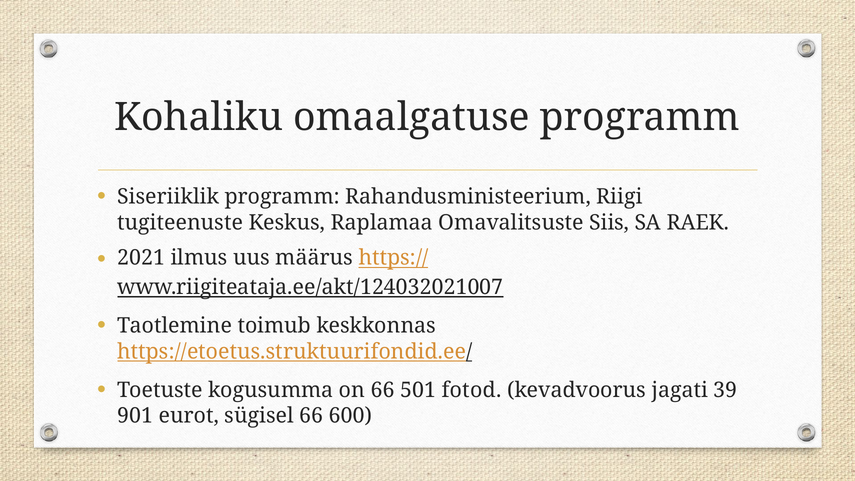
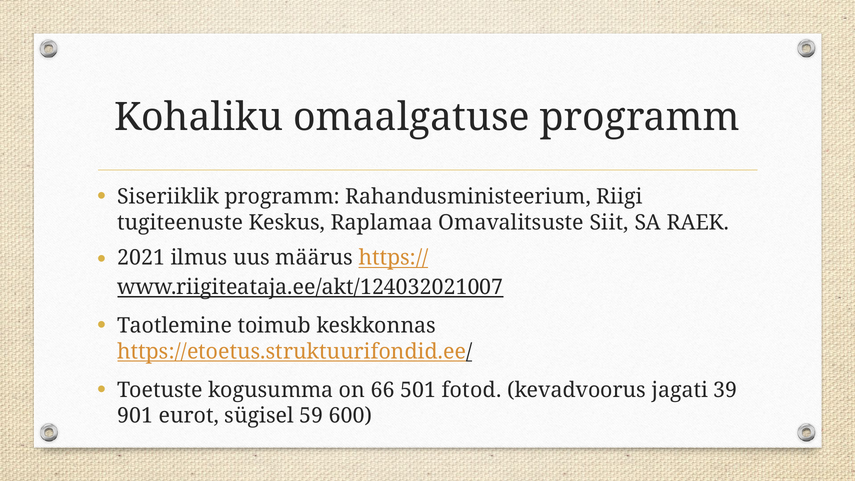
Siis: Siis -> Siit
sügisel 66: 66 -> 59
